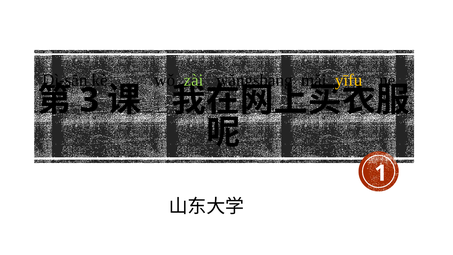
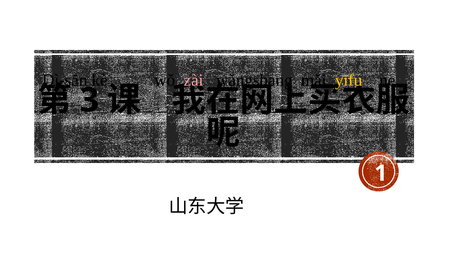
zài colour: light green -> pink
